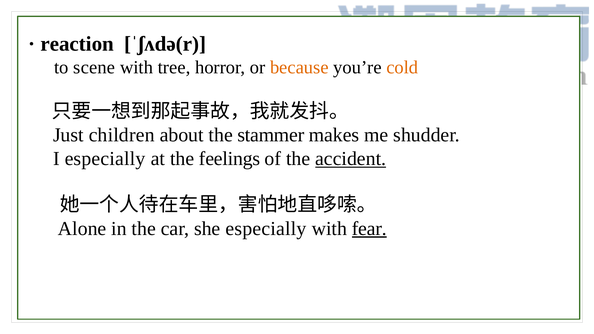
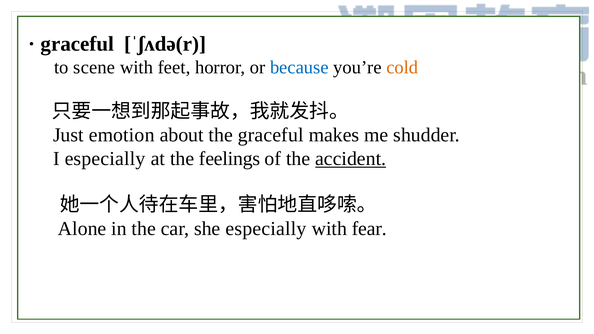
reaction at (77, 44): reaction -> graceful
tree: tree -> feet
because colour: orange -> blue
children: children -> emotion
the stammer: stammer -> graceful
fear underline: present -> none
